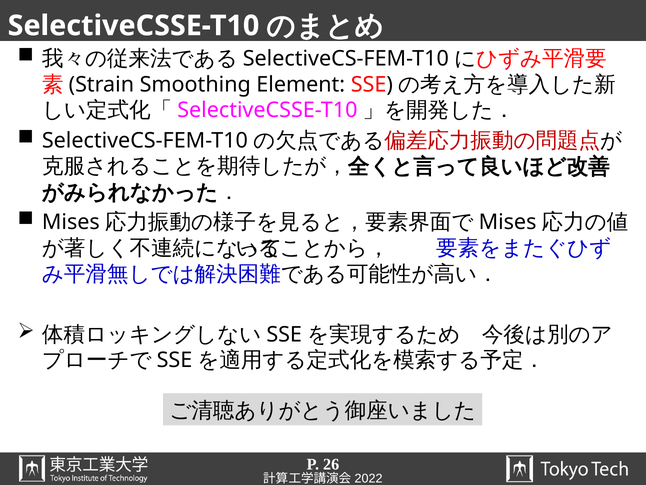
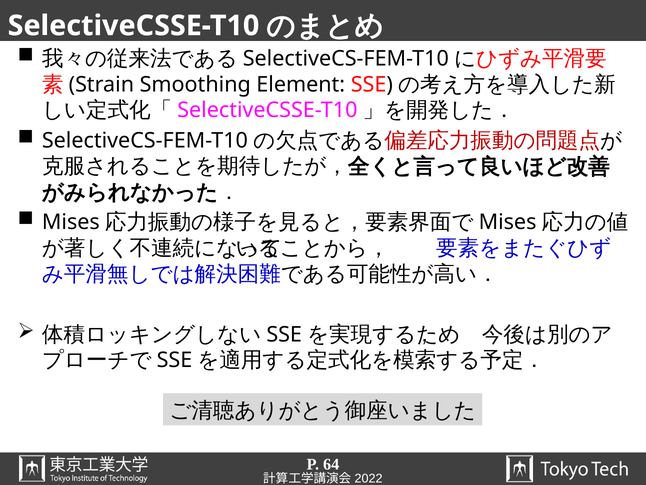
26: 26 -> 64
